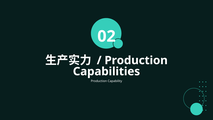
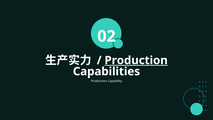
Production at (136, 60) underline: none -> present
